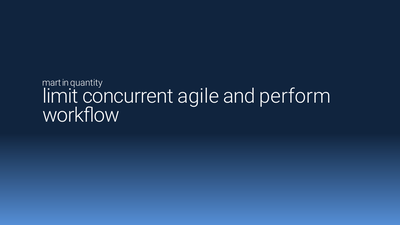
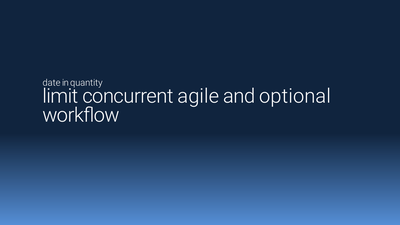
mart: mart -> date
perform: perform -> optional
